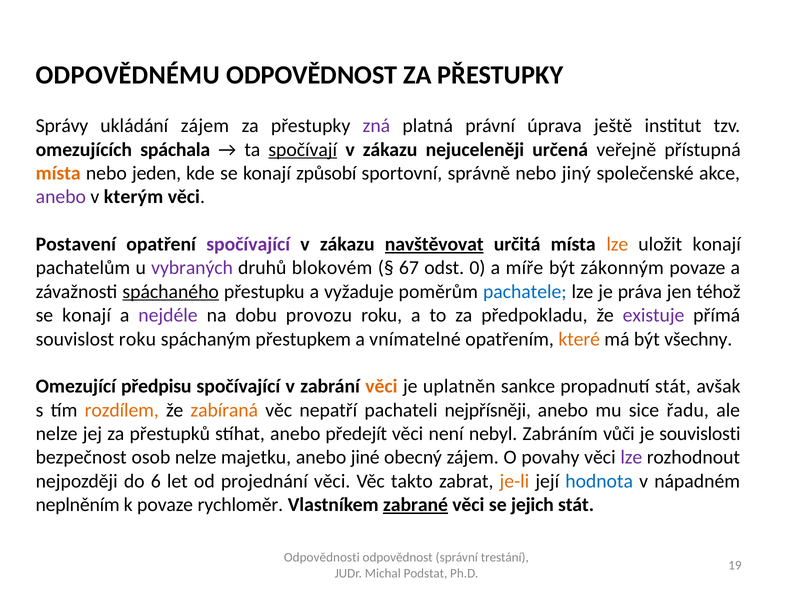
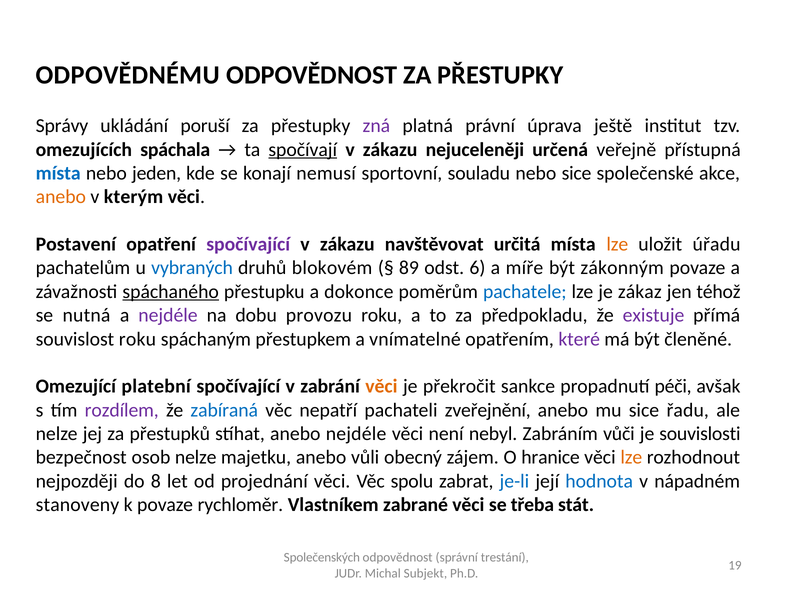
ukládání zájem: zájem -> poruší
místa at (58, 173) colour: orange -> blue
způsobí: způsobí -> nemusí
správně: správně -> souladu
nebo jiný: jiný -> sice
anebo at (61, 197) colour: purple -> orange
navštěvovat underline: present -> none
uložit konají: konají -> úřadu
vybraných colour: purple -> blue
67: 67 -> 89
0: 0 -> 6
vyžaduje: vyžaduje -> dokonce
práva: práva -> zákaz
konají at (87, 315): konají -> nutná
které colour: orange -> purple
všechny: všechny -> členěné
předpisu: předpisu -> platební
uplatněn: uplatněn -> překročit
propadnutí stát: stát -> péči
rozdílem colour: orange -> purple
zabíraná colour: orange -> blue
nejpřísněji: nejpřísněji -> zveřejnění
anebo předejít: předejít -> nejdéle
jiné: jiné -> vůli
povahy: povahy -> hranice
lze at (631, 457) colour: purple -> orange
6: 6 -> 8
takto: takto -> spolu
je-li colour: orange -> blue
neplněním: neplněním -> stanoveny
zabrané underline: present -> none
jejich: jejich -> třeba
Odpovědnosti: Odpovědnosti -> Společenských
Podstat: Podstat -> Subjekt
